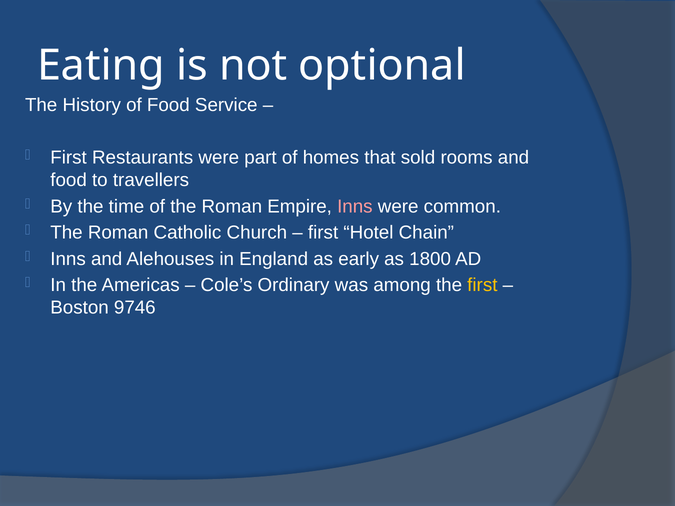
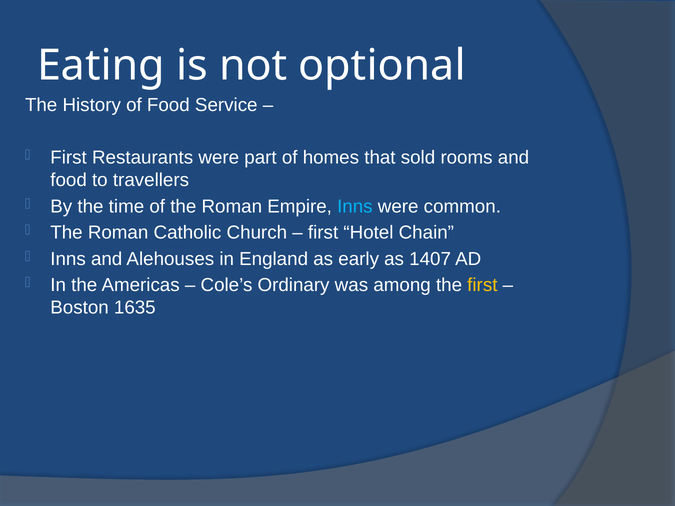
Inns at (355, 207) colour: pink -> light blue
1800: 1800 -> 1407
9746: 9746 -> 1635
